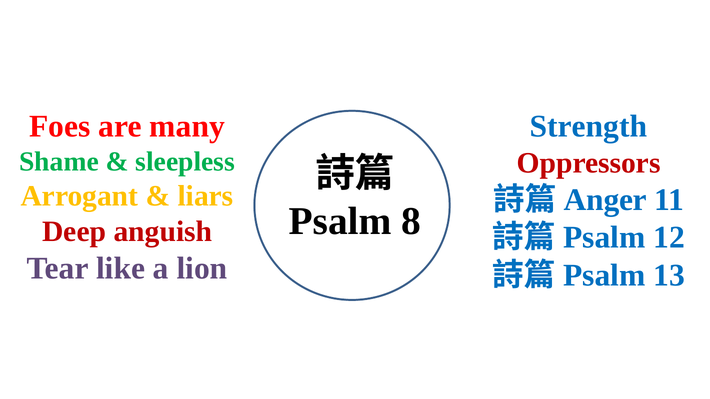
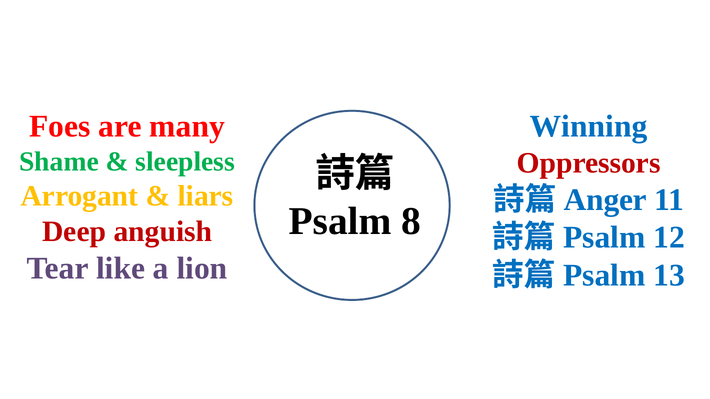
Strength: Strength -> Winning
